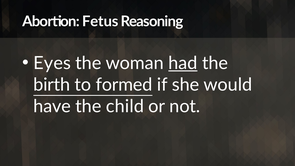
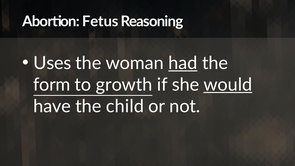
Eyes: Eyes -> Uses
birth: birth -> form
formed: formed -> growth
would underline: none -> present
